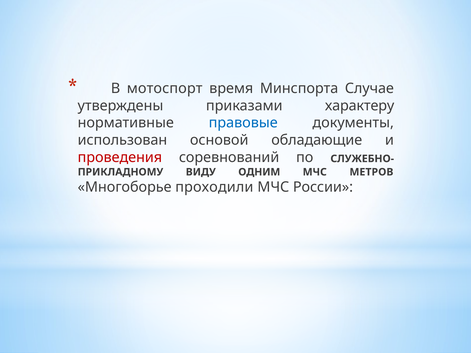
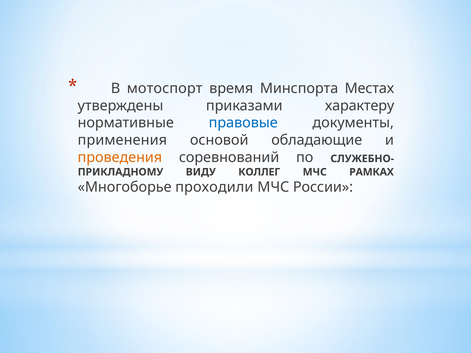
Случае: Случае -> Местах
использован: использован -> применения
проведения colour: red -> orange
ОДНИМ: ОДНИМ -> КОЛЛЕГ
МЕТРОВ: МЕТРОВ -> РАМКАХ
